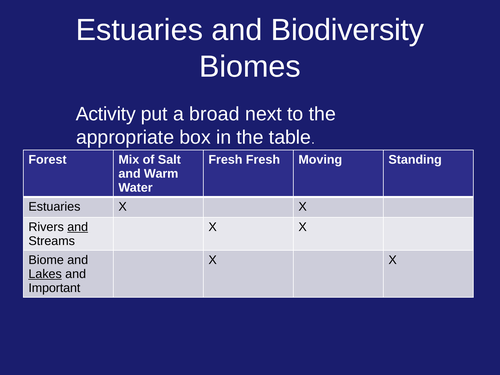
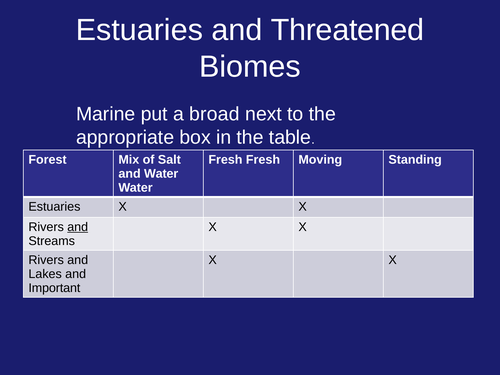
Biodiversity: Biodiversity -> Threatened
Activity: Activity -> Marine
and Warm: Warm -> Water
Biome at (46, 260): Biome -> Rivers
Lakes underline: present -> none
